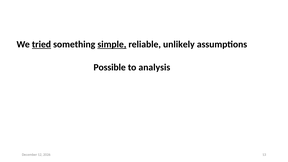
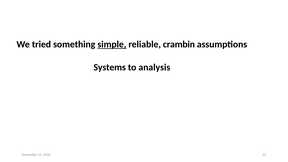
tried underline: present -> none
unlikely: unlikely -> crambin
Possible: Possible -> Systems
